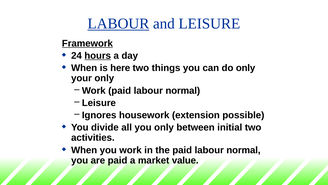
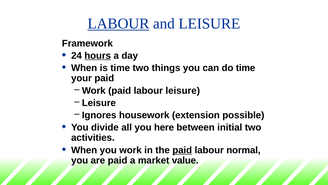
Framework underline: present -> none
is here: here -> time
do only: only -> time
your only: only -> paid
Work paid labour normal: normal -> leisure
you only: only -> here
paid at (182, 150) underline: none -> present
